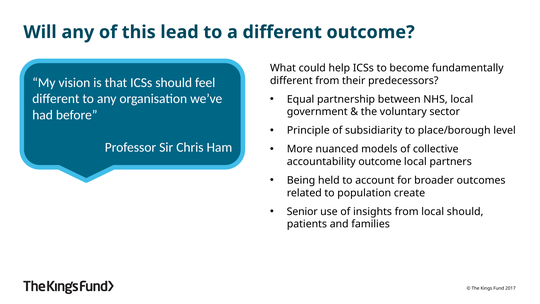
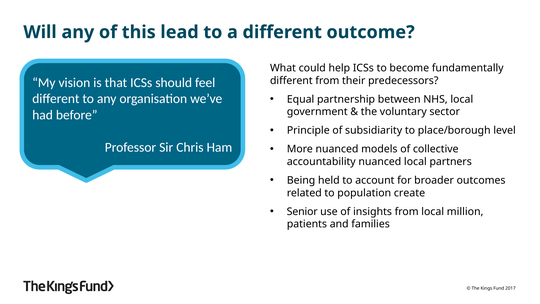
accountability outcome: outcome -> nuanced
local should: should -> million
